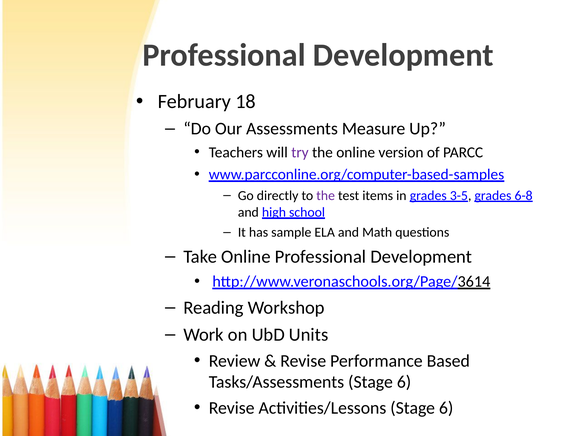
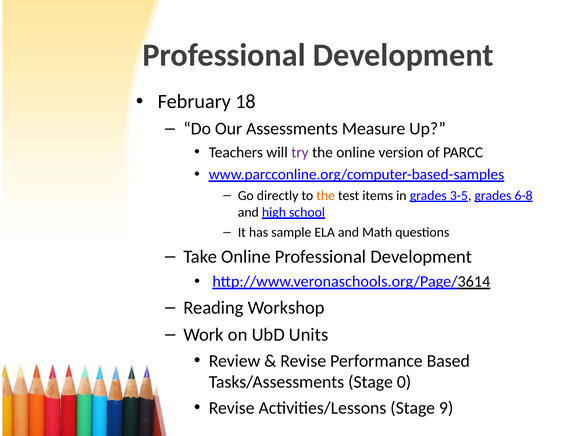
the at (326, 195) colour: purple -> orange
Tasks/Assessments Stage 6: 6 -> 0
Activities/Lessons Stage 6: 6 -> 9
